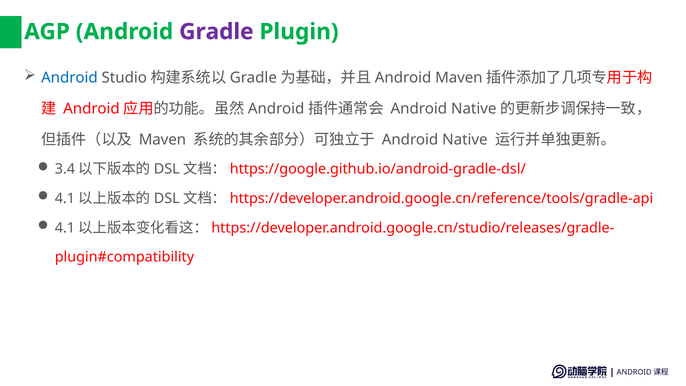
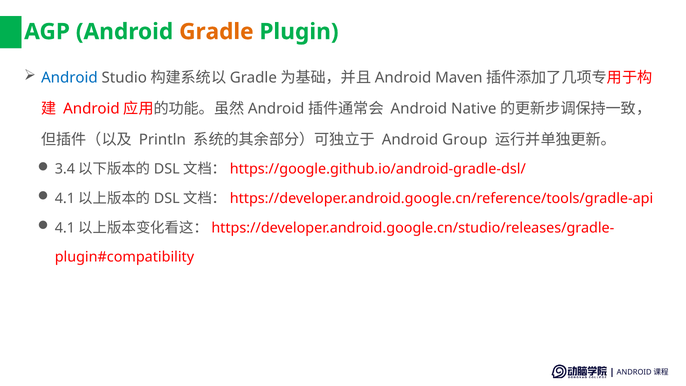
Gradle at (216, 32) colour: purple -> orange
Maven at (162, 139): Maven -> Println
Native at (465, 139): Native -> Group
